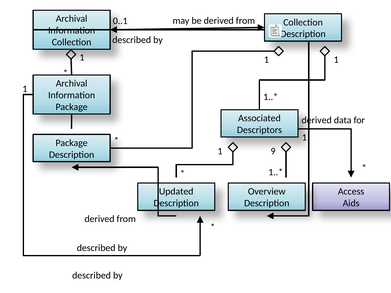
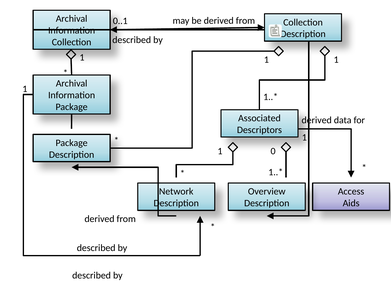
9: 9 -> 0
Updated: Updated -> Network
